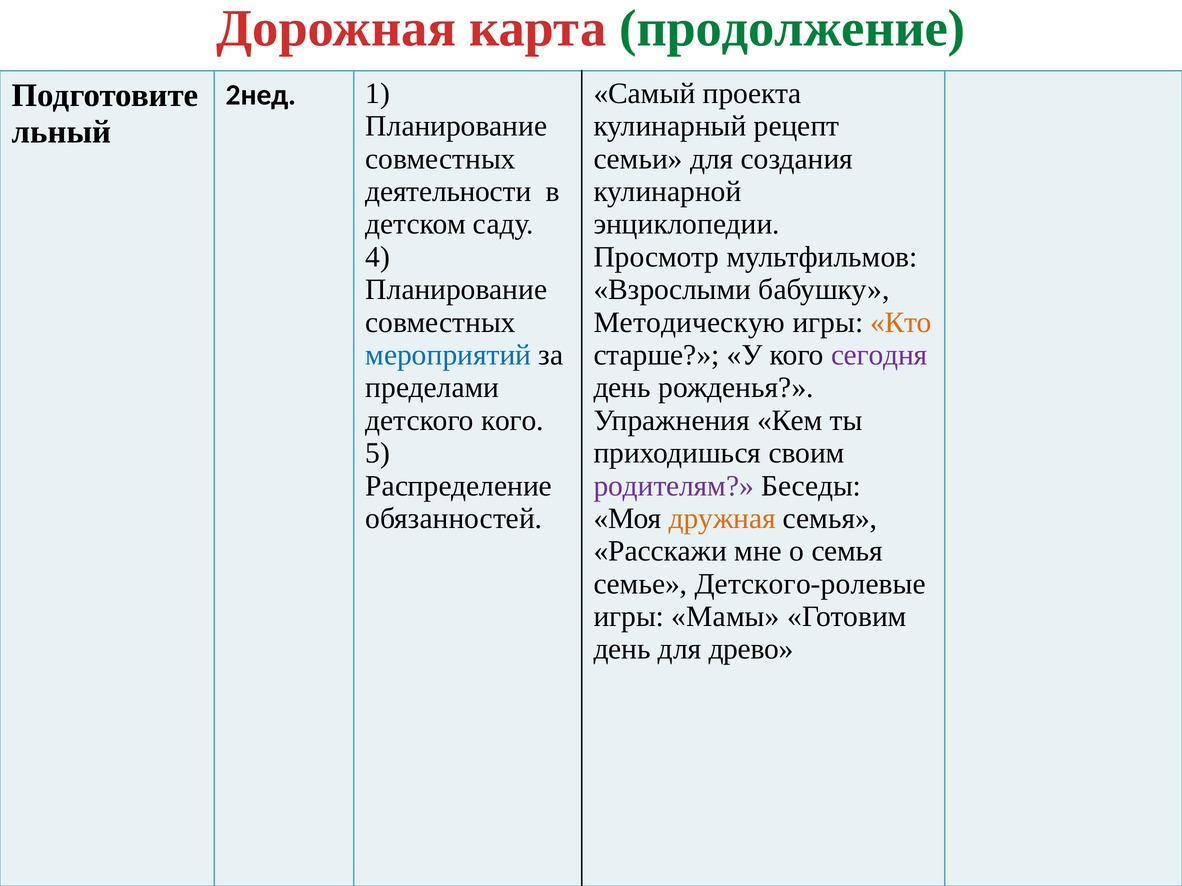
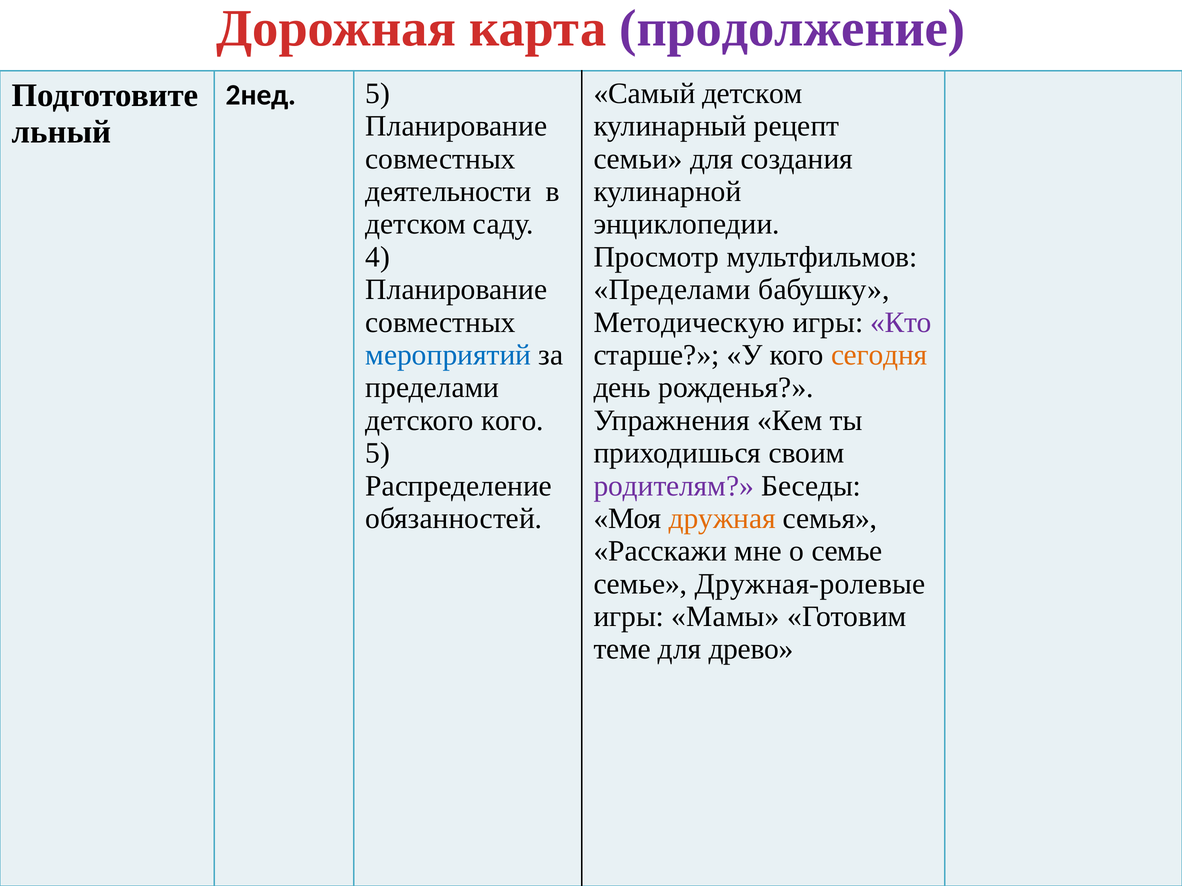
продолжение colour: green -> purple
Самый проекта: проекта -> детском
2нед 1: 1 -> 5
Взрослыми at (672, 290): Взрослыми -> Пределами
Кто colour: orange -> purple
сегодня colour: purple -> orange
о семья: семья -> семье
Детского-ролевые: Детского-ролевые -> Дружная-ролевые
день at (622, 650): день -> теме
